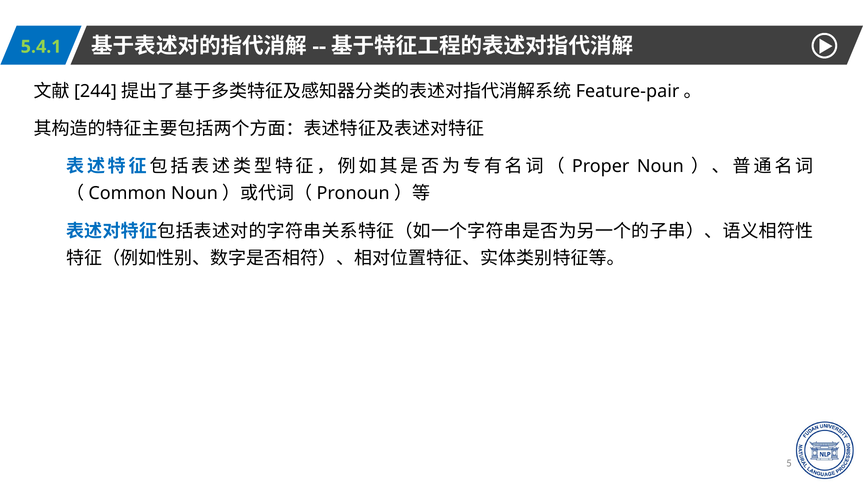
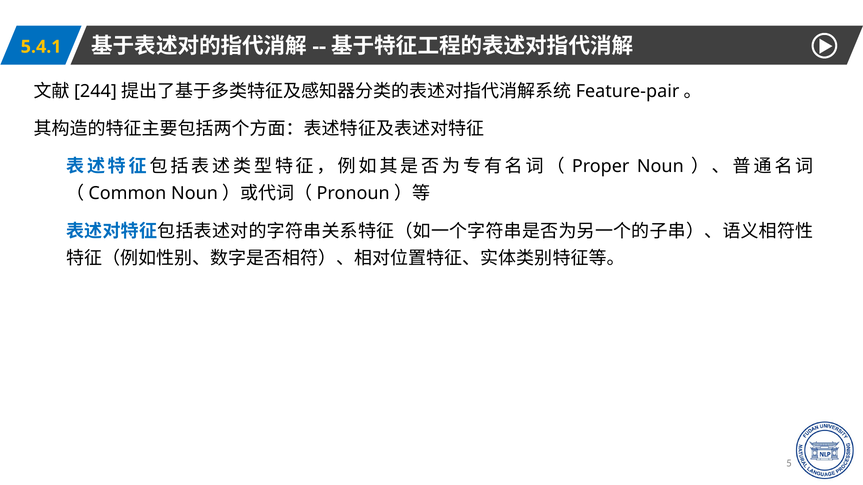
5.4.1 colour: light green -> yellow
